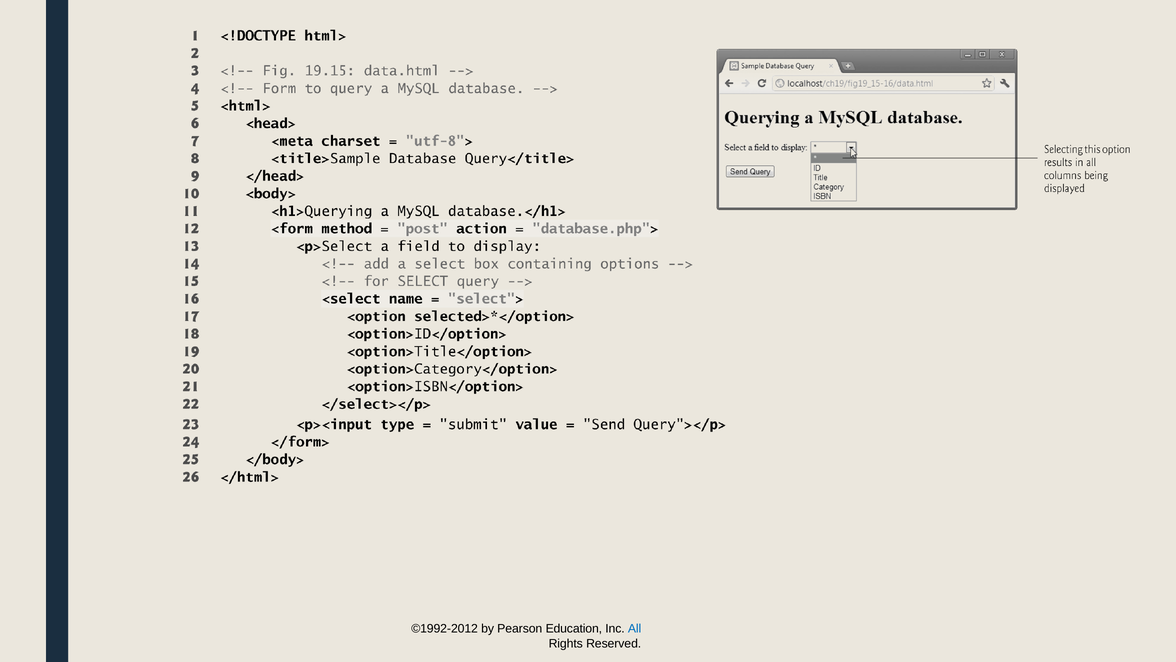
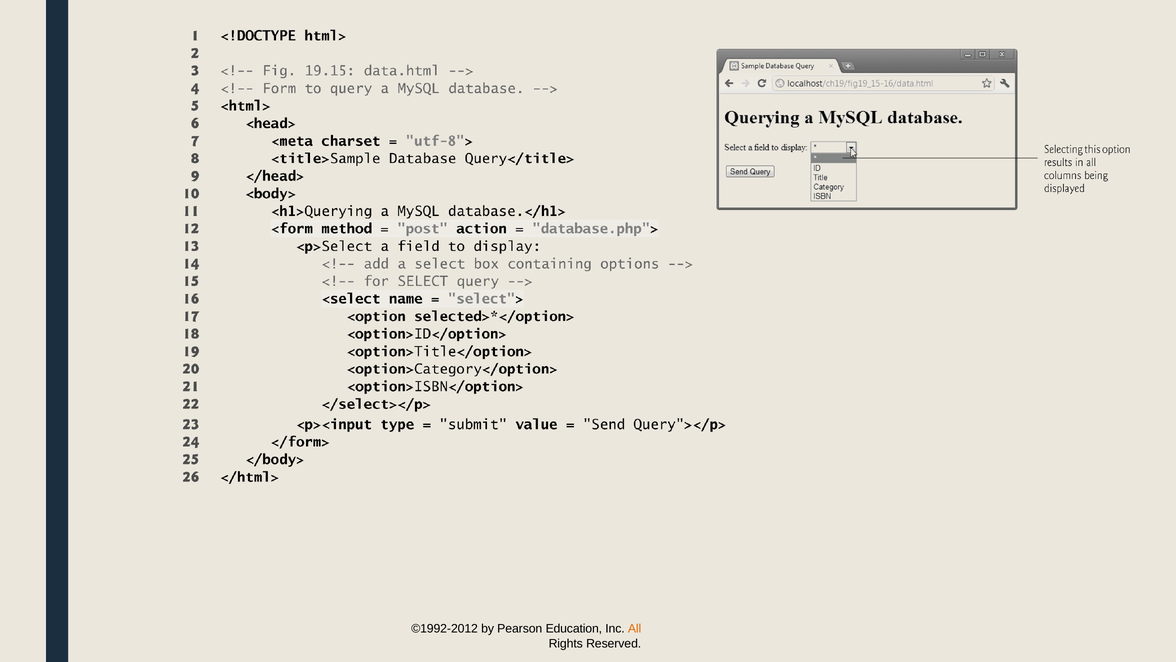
All colour: blue -> orange
